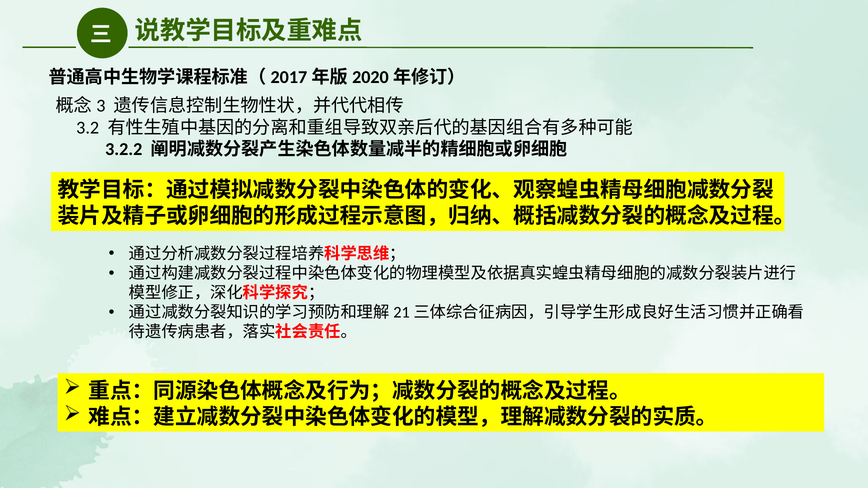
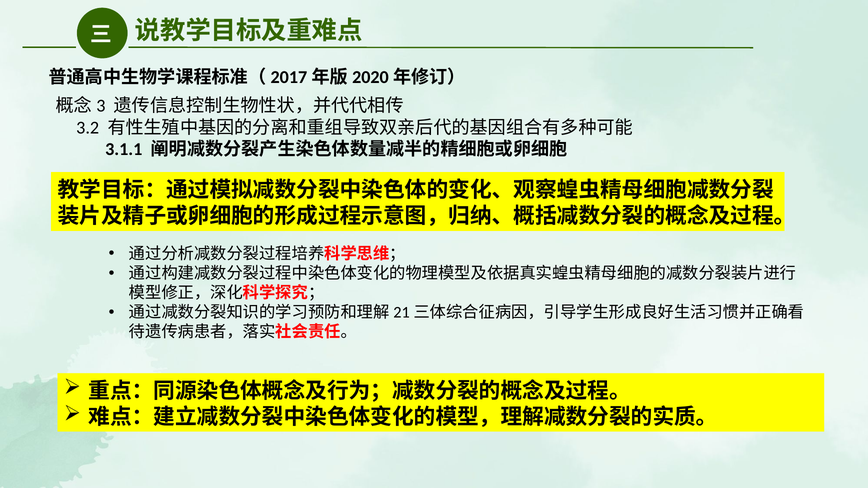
3.2.2: 3.2.2 -> 3.1.1
